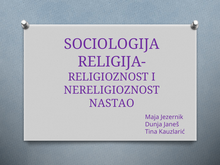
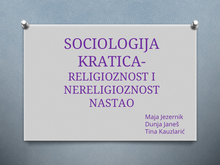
RELIGIJA-: RELIGIJA- -> KRATICA-
